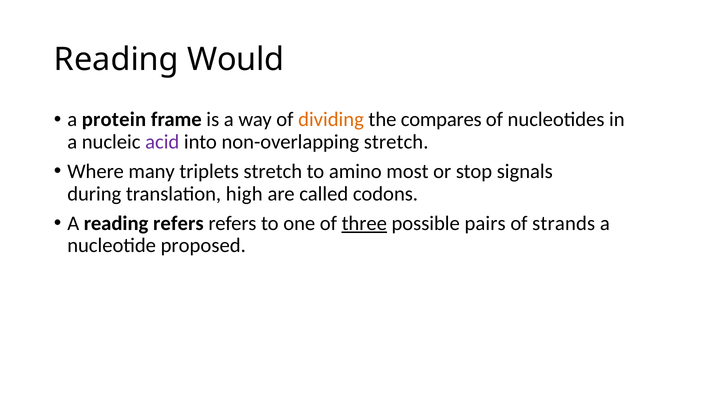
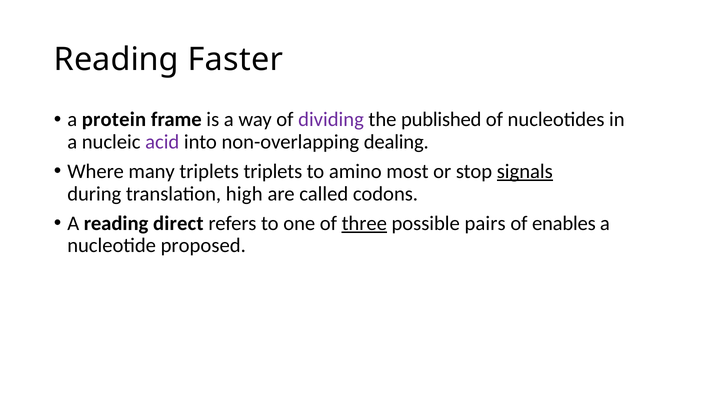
Would: Would -> Faster
dividing colour: orange -> purple
compares: compares -> published
non-overlapping stretch: stretch -> dealing
triplets stretch: stretch -> triplets
signals underline: none -> present
reading refers: refers -> direct
strands: strands -> enables
